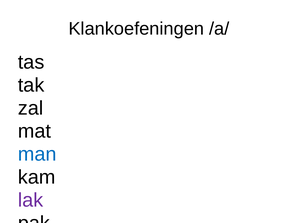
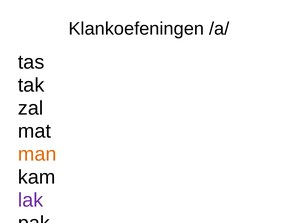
man colour: blue -> orange
